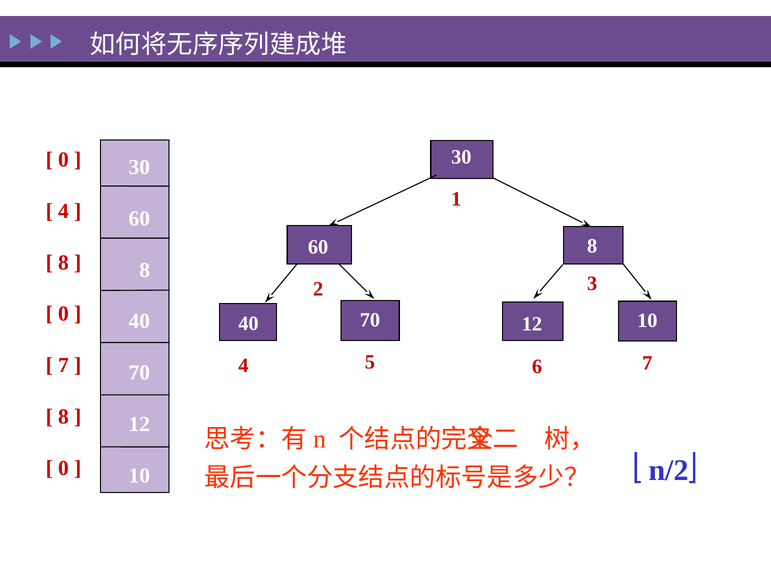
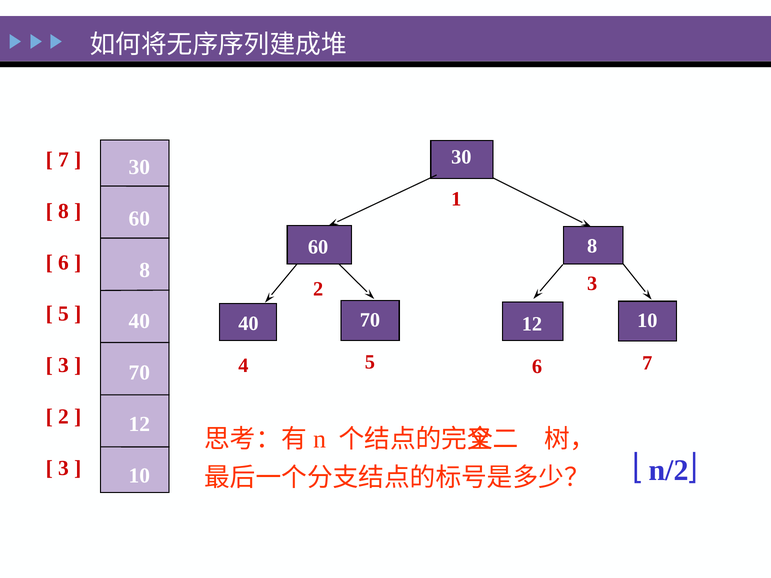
0 at (63, 160): 0 -> 7
4 at (63, 211): 4 -> 8
8 at (63, 263): 8 -> 6
0 at (63, 314): 0 -> 5
7 at (63, 365): 7 -> 3
8 at (63, 417): 8 -> 2
0 at (63, 468): 0 -> 3
